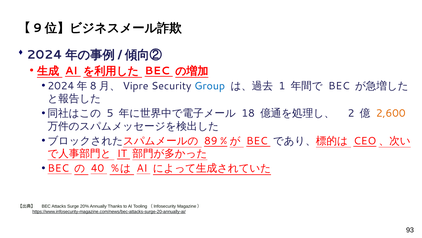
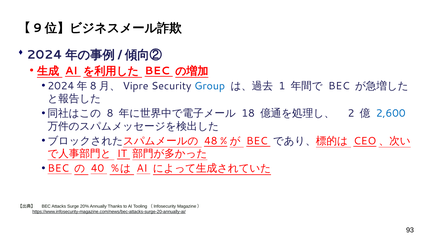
5: 5 -> 8
2,600 colour: orange -> blue
89: 89 -> 48
